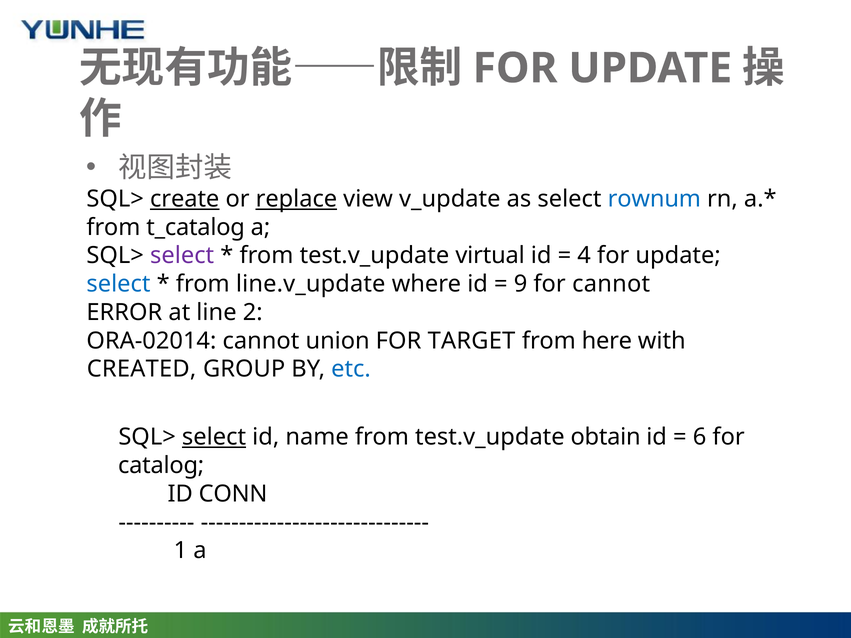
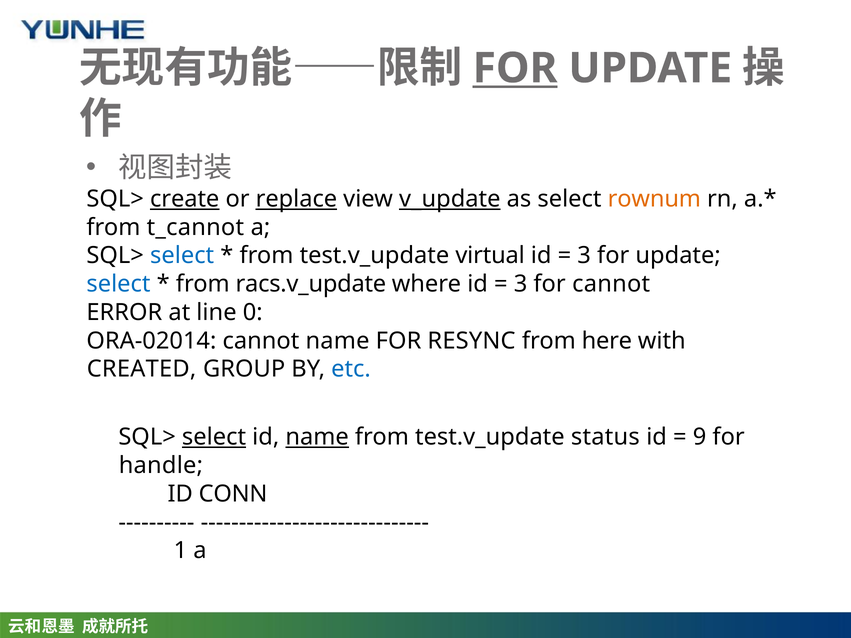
FOR at (515, 68) underline: none -> present
v_update underline: none -> present
rownum colour: blue -> orange
t_catalog: t_catalog -> t_cannot
select at (182, 256) colour: purple -> blue
4 at (584, 256): 4 -> 3
line.v_update: line.v_update -> racs.v_update
9 at (521, 284): 9 -> 3
2: 2 -> 0
cannot union: union -> name
TARGET: TARGET -> RESYNC
name at (317, 437) underline: none -> present
obtain: obtain -> status
6: 6 -> 9
catalog: catalog -> handle
